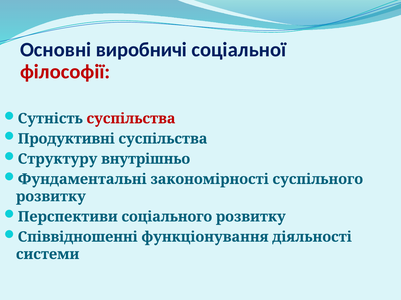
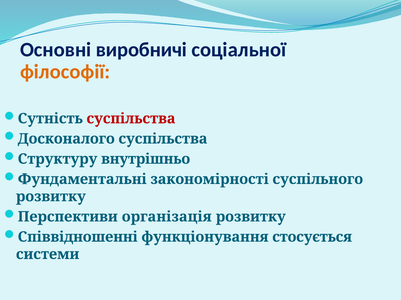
філософії colour: red -> orange
Продуктивні: Продуктивні -> Досконалого
соціального: соціального -> організація
діяльності: діяльності -> стосується
